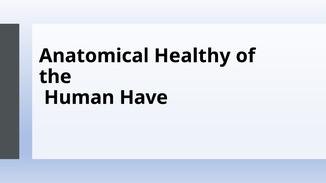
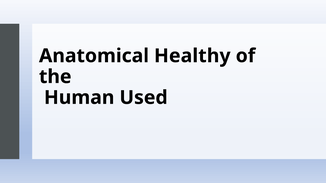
Have: Have -> Used
